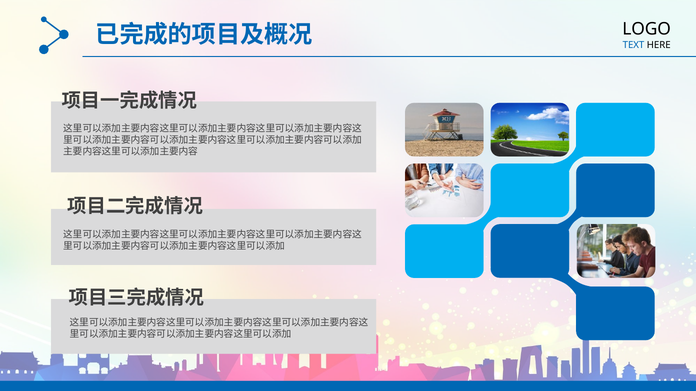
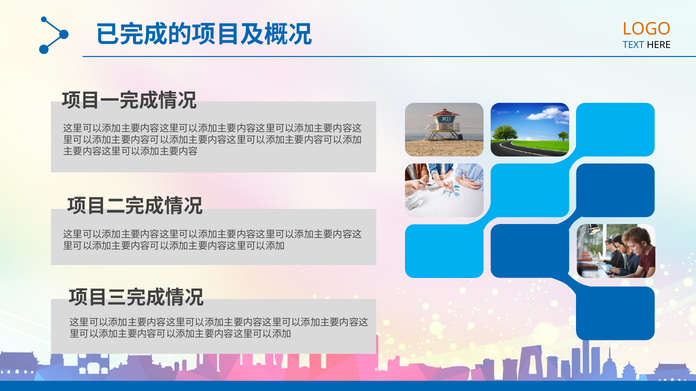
LOGO colour: black -> orange
